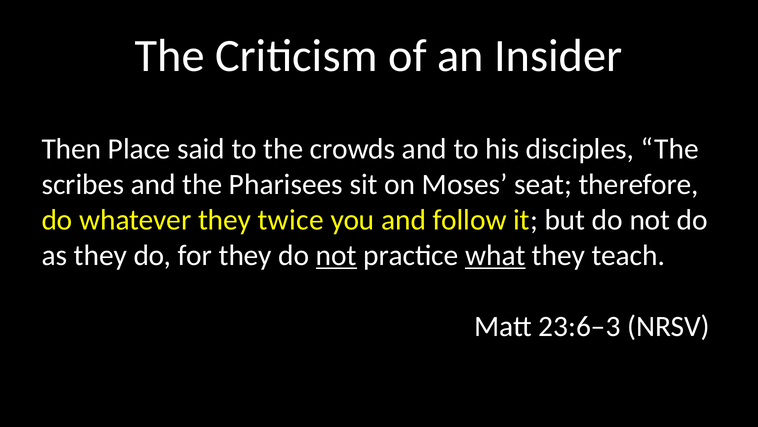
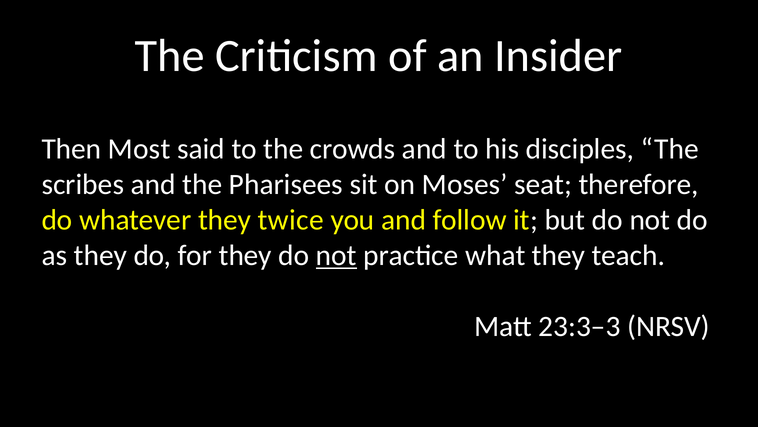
Place: Place -> Most
what underline: present -> none
23:6–3: 23:6–3 -> 23:3–3
